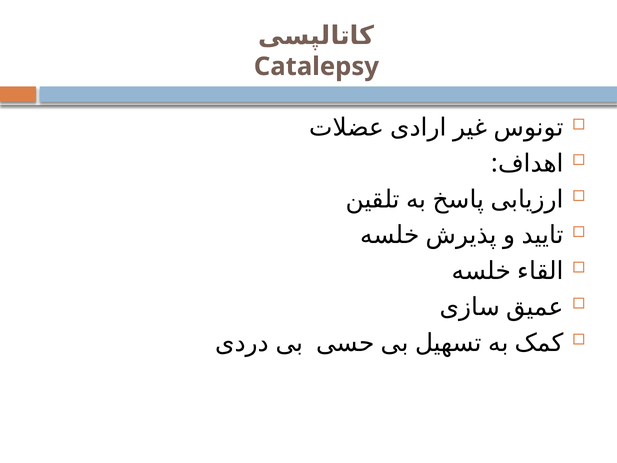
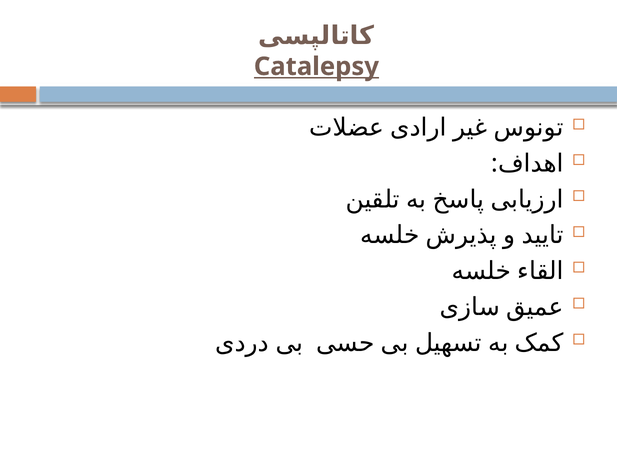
Catalepsy underline: none -> present
